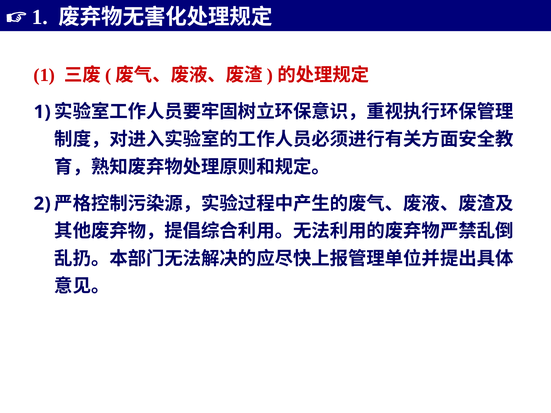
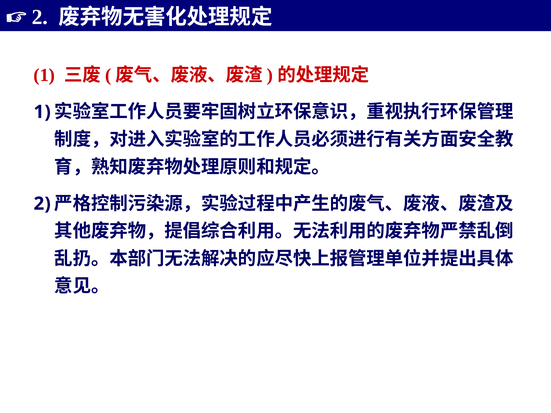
1 at (40, 17): 1 -> 2
